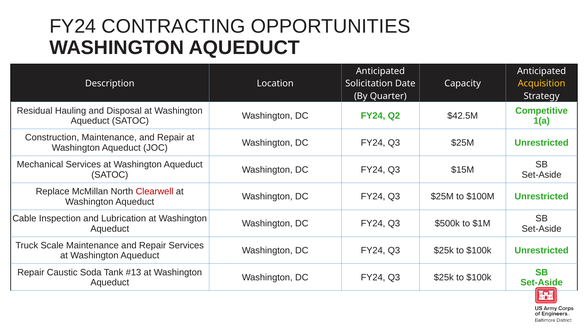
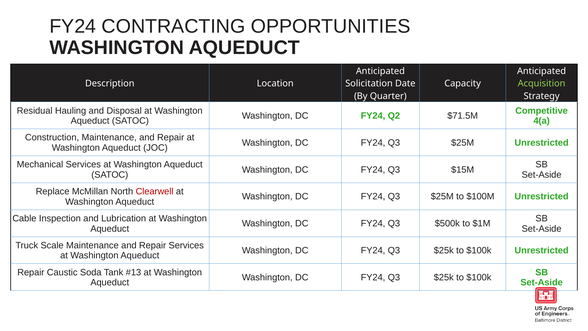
Acquisition colour: yellow -> light green
$42.5M: $42.5M -> $71.5M
1(a: 1(a -> 4(a
